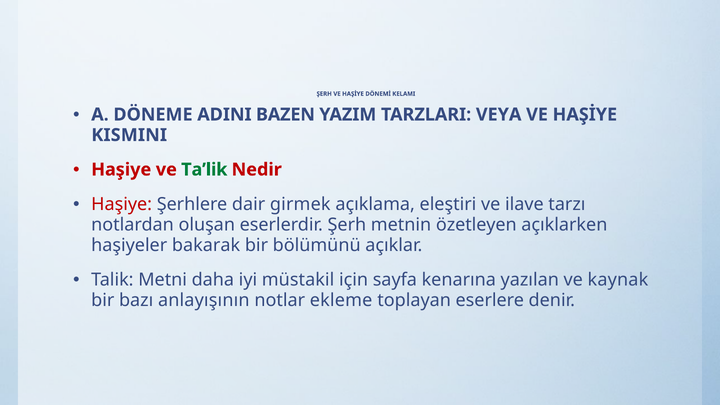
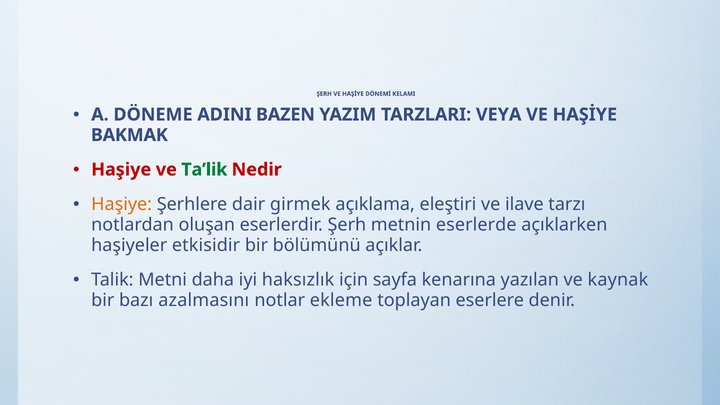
KISMINI: KISMINI -> BAKMAK
Haşiye at (122, 204) colour: red -> orange
özetleyen: özetleyen -> eserlerde
bakarak: bakarak -> etkisidir
müstakil: müstakil -> haksızlık
anlayışının: anlayışının -> azalmasını
